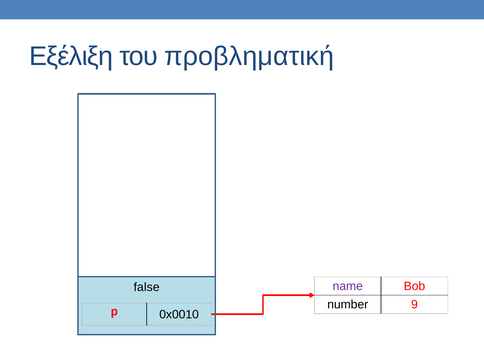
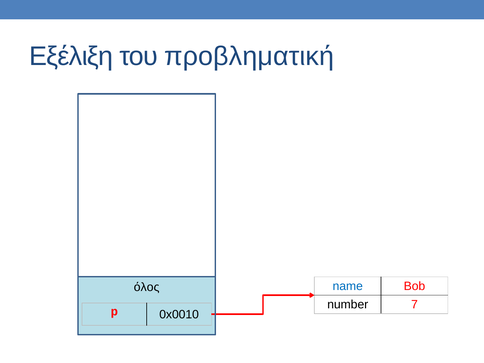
name colour: purple -> blue
false: false -> όλος
9: 9 -> 7
